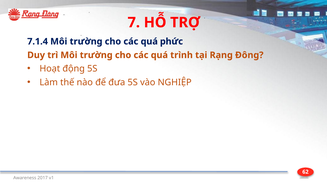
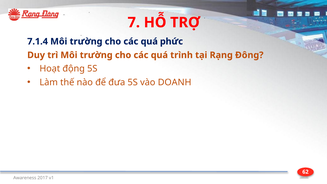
NGHIỆP: NGHIỆP -> DOANH
